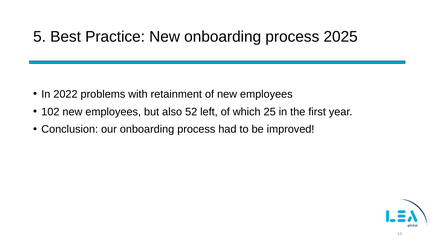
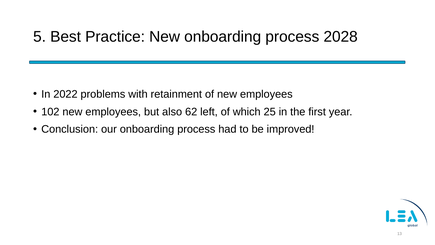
2025: 2025 -> 2028
52: 52 -> 62
